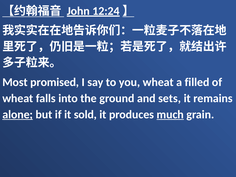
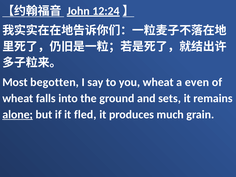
promised: promised -> begotten
filled: filled -> even
sold: sold -> fled
much underline: present -> none
